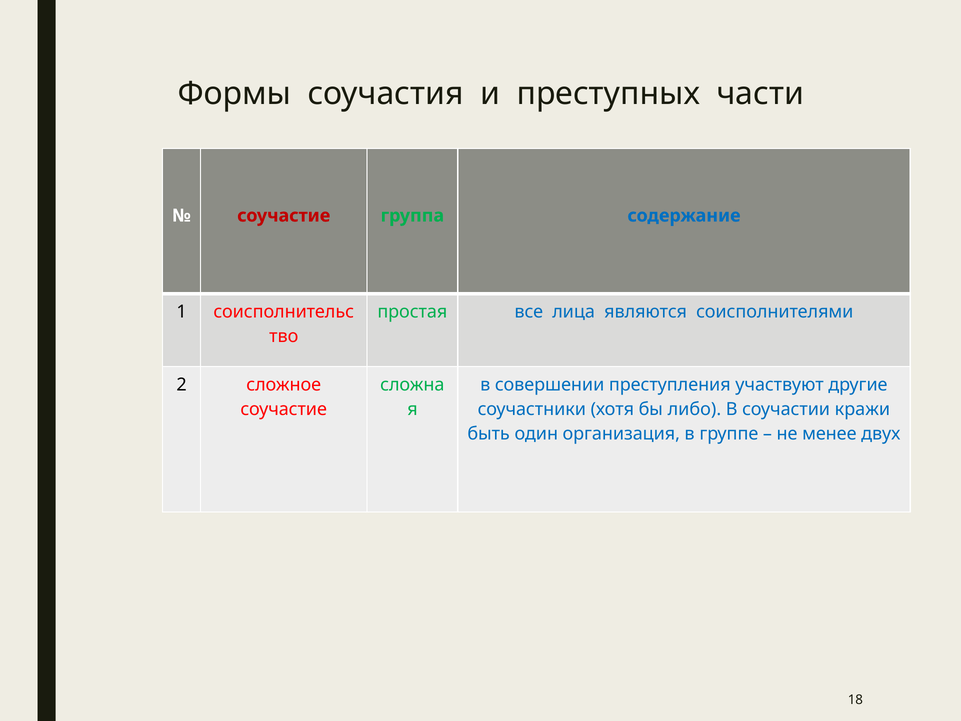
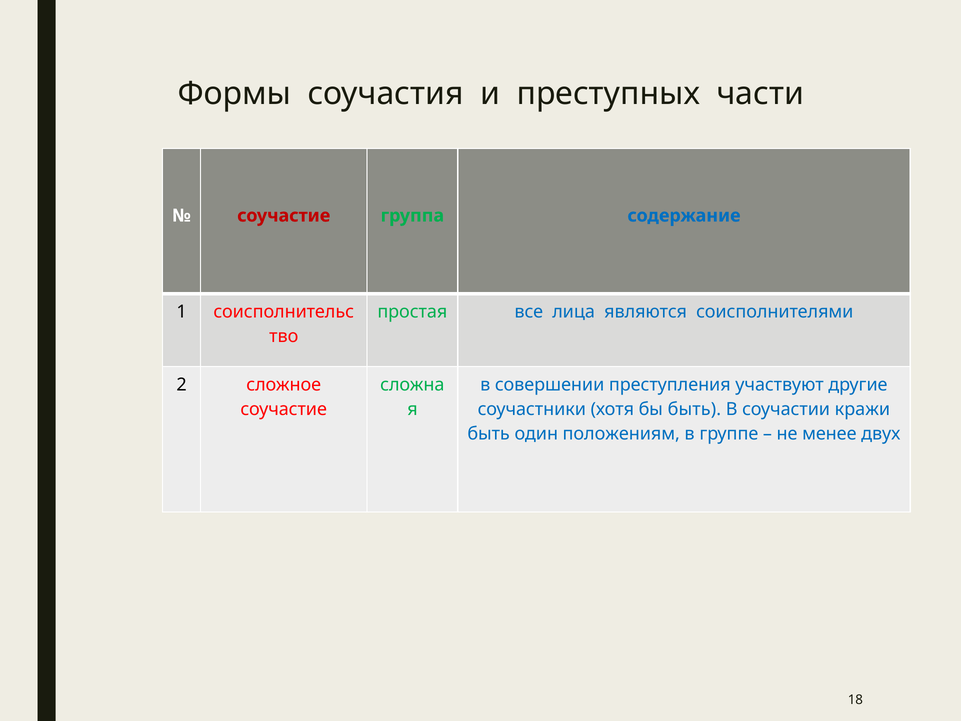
бы либо: либо -> быть
организация: организация -> положениям
